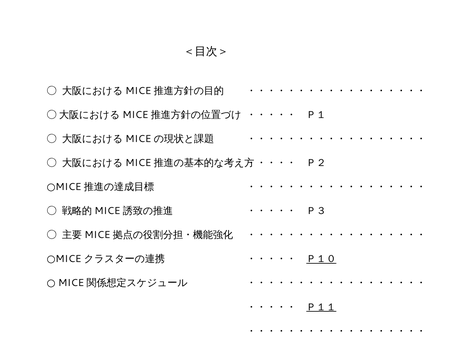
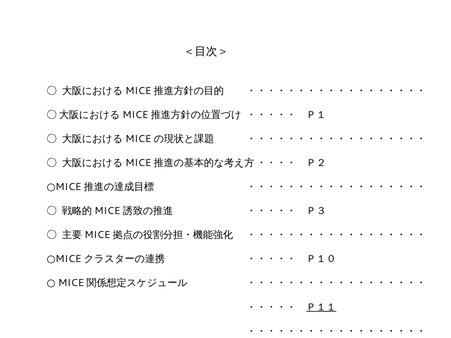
Ｐ１０ underline: present -> none
